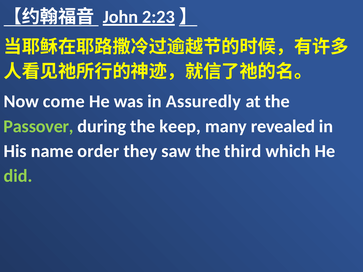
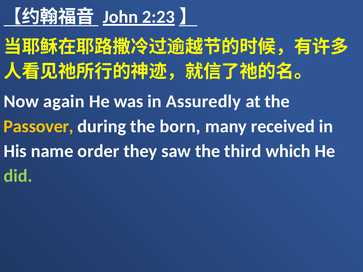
come: come -> again
Passover colour: light green -> yellow
keep: keep -> born
revealed: revealed -> received
